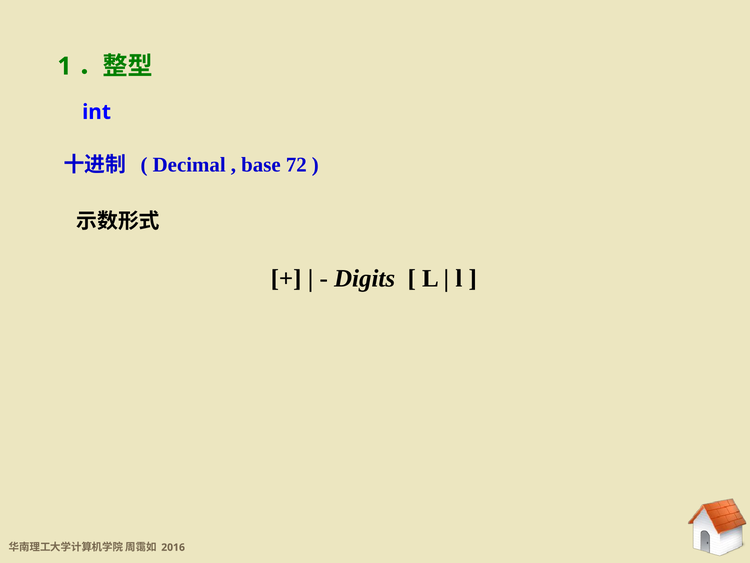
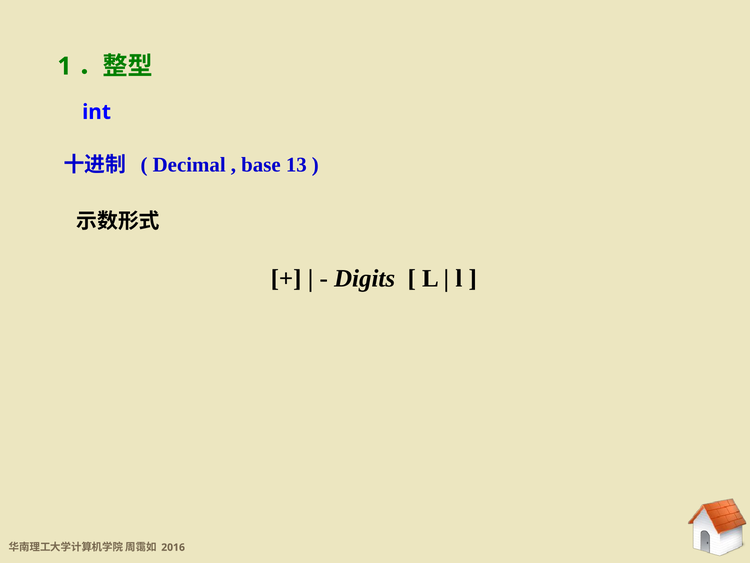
72: 72 -> 13
